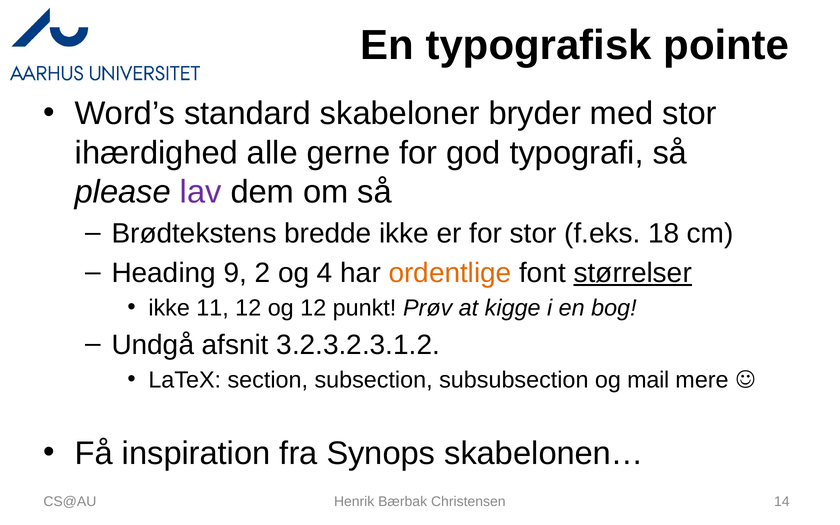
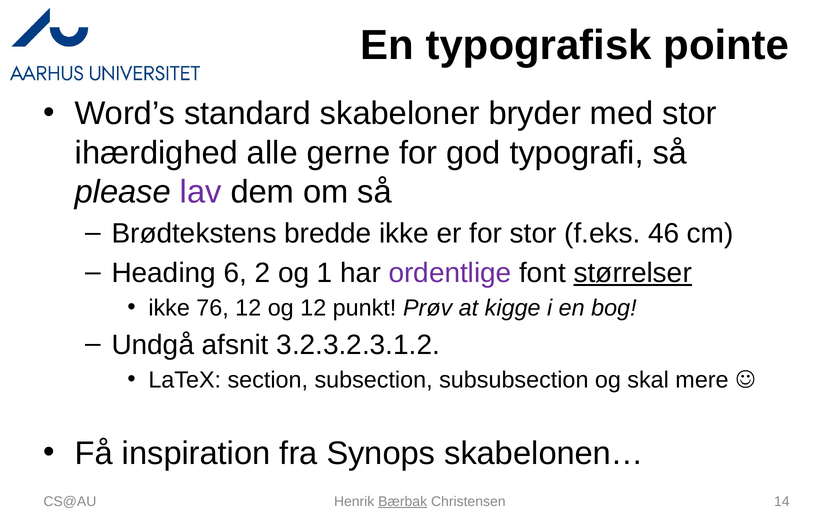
18: 18 -> 46
9: 9 -> 6
4: 4 -> 1
ordentlige colour: orange -> purple
11: 11 -> 76
mail: mail -> skal
Bærbak underline: none -> present
